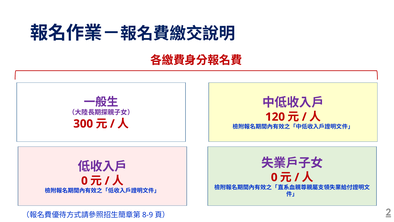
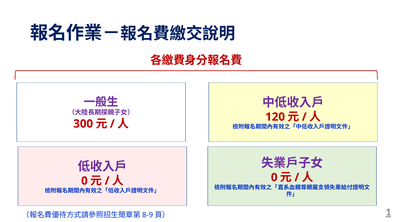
2: 2 -> 1
